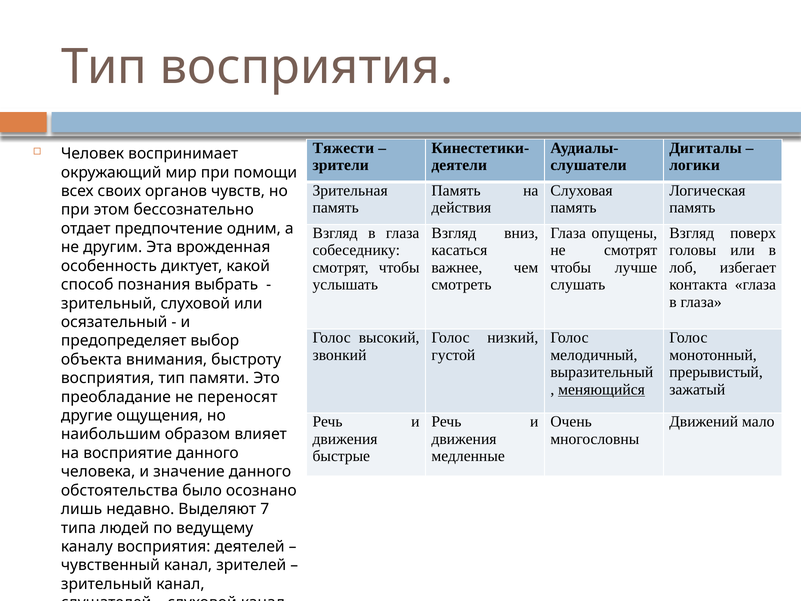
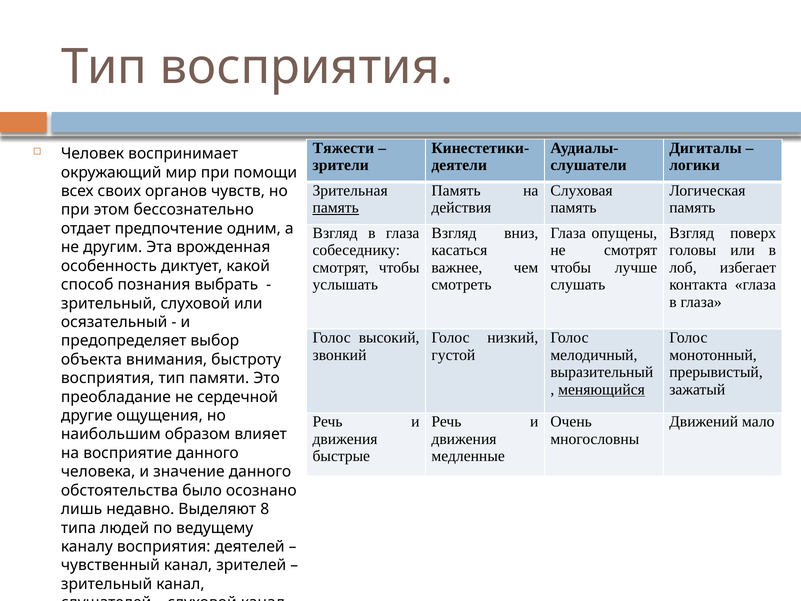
память at (336, 208) underline: none -> present
переносят: переносят -> сердечной
7: 7 -> 8
